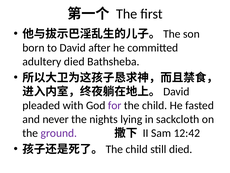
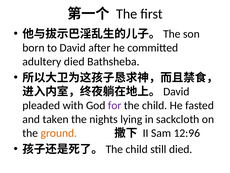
never: never -> taken
ground colour: purple -> orange
12:42: 12:42 -> 12:96
